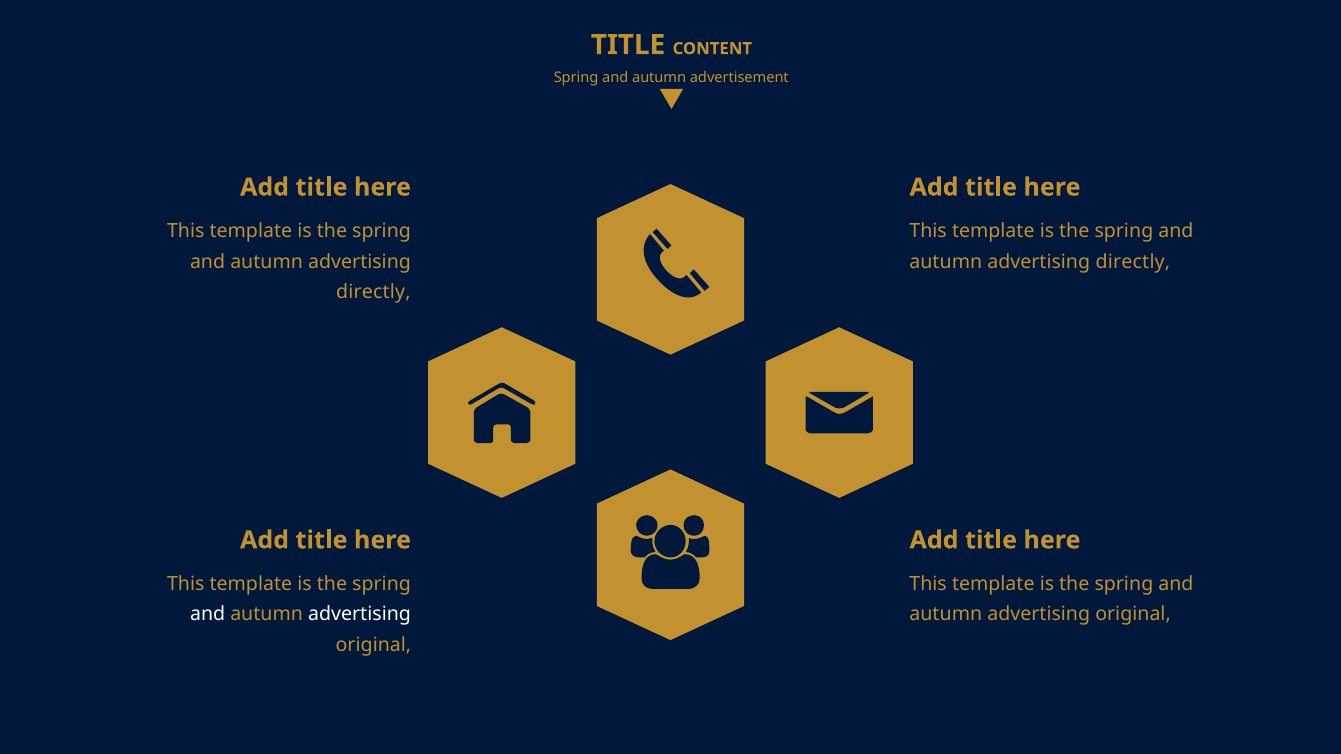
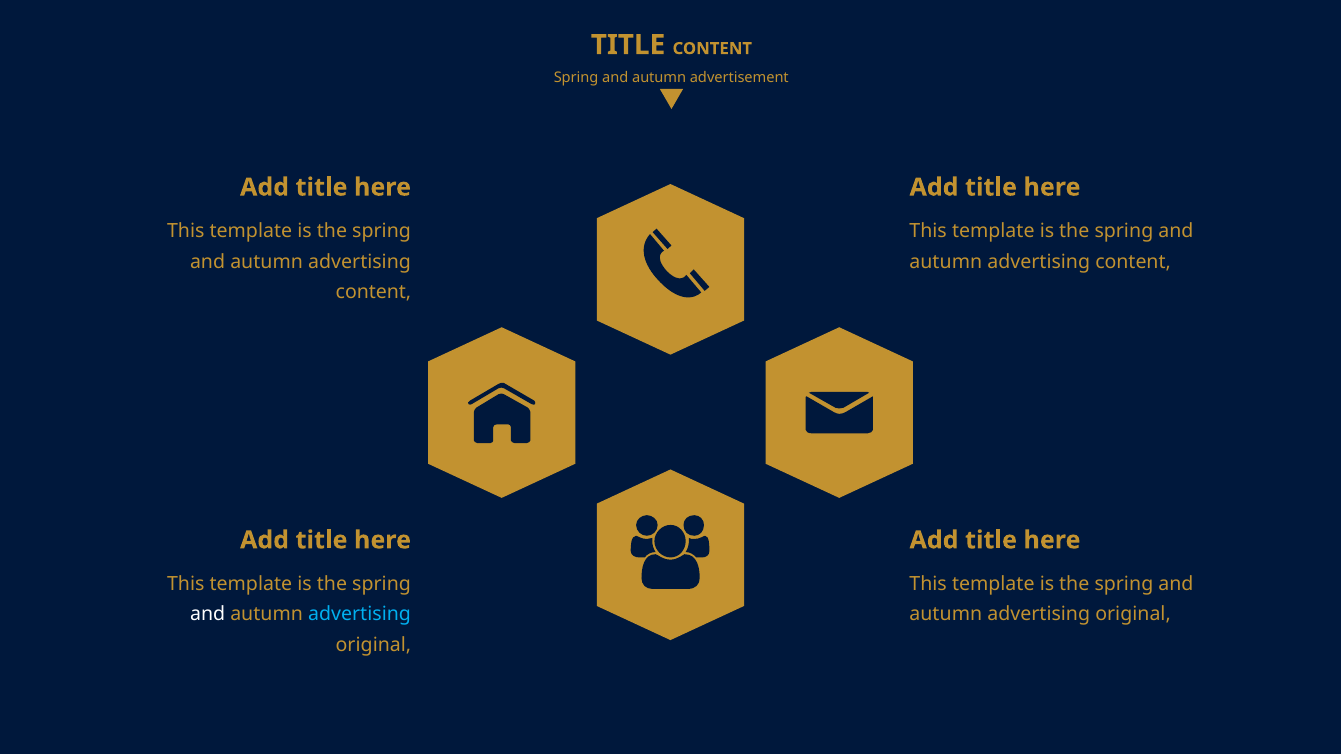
directly at (1133, 262): directly -> content
directly at (373, 292): directly -> content
advertising at (360, 615) colour: white -> light blue
